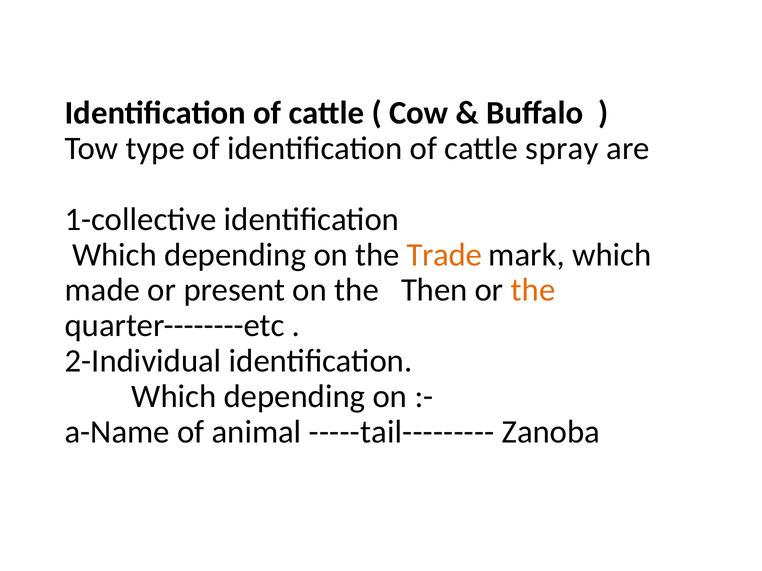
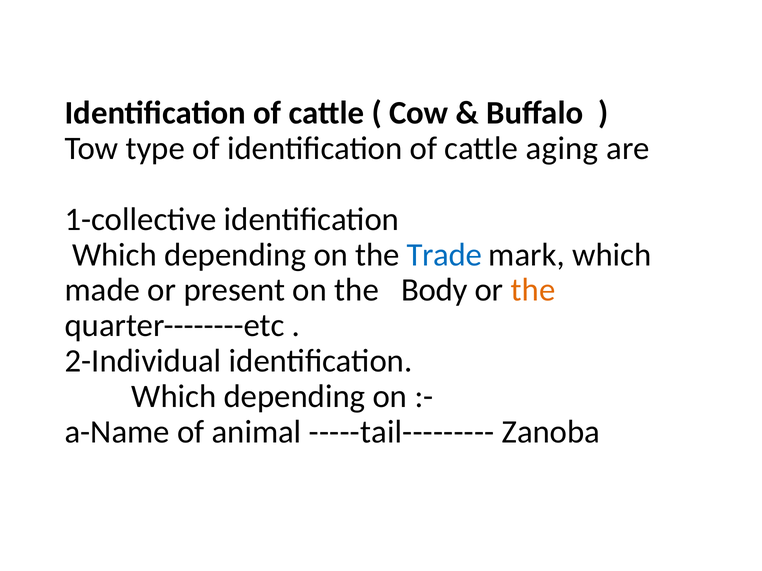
spray: spray -> aging
Trade colour: orange -> blue
Then: Then -> Body
